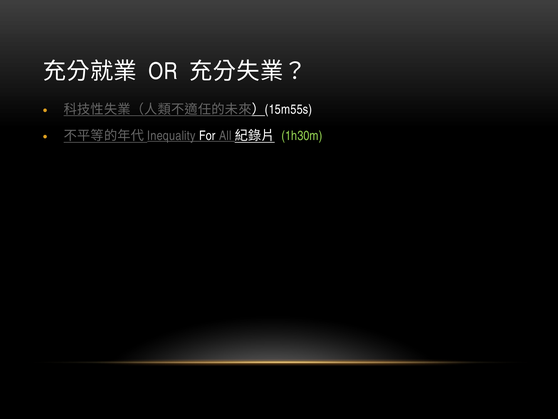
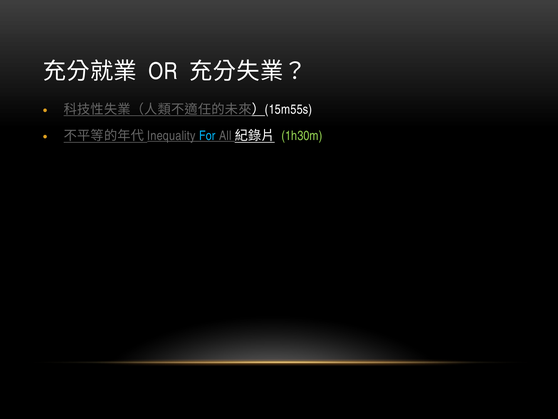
For colour: white -> light blue
